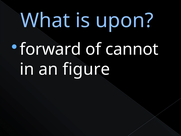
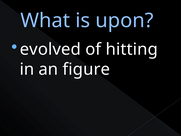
forward: forward -> evolved
cannot: cannot -> hitting
